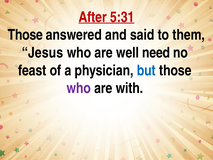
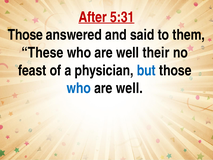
Jesus: Jesus -> These
need: need -> their
who at (79, 88) colour: purple -> blue
with at (129, 88): with -> well
